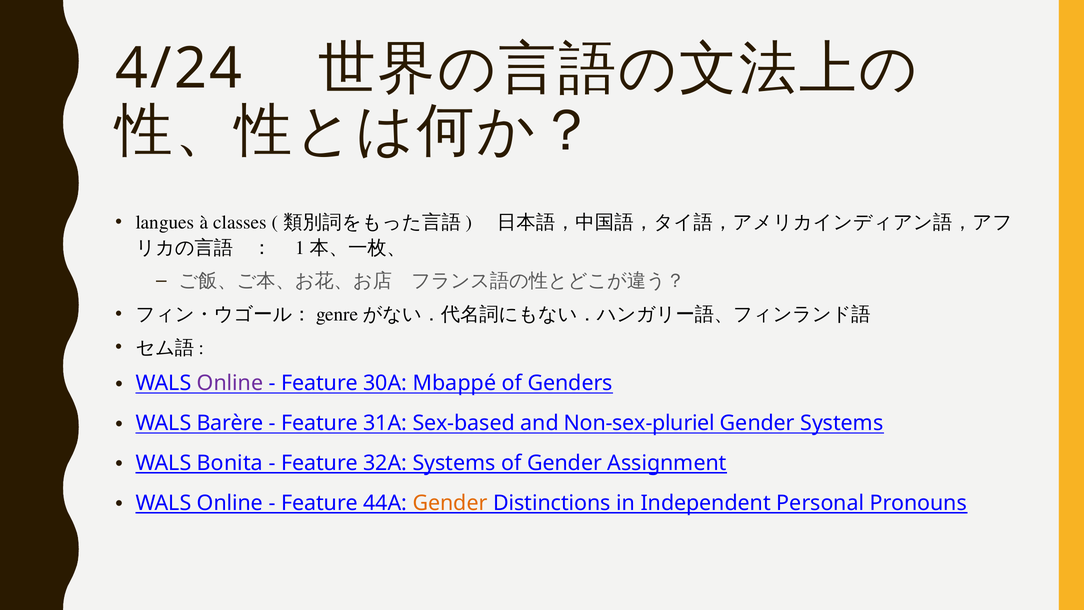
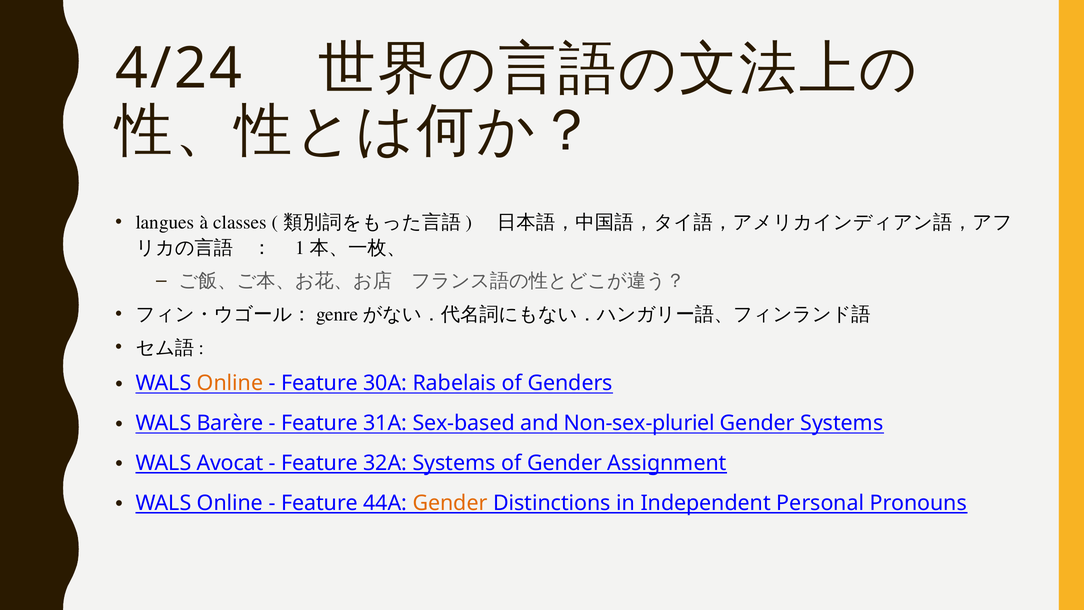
Online at (230, 383) colour: purple -> orange
Mbappé: Mbappé -> Rabelais
Bonita: Bonita -> Avocat
